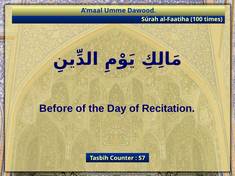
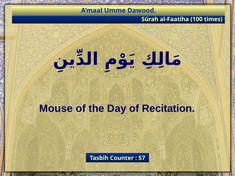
Before: Before -> Mouse
